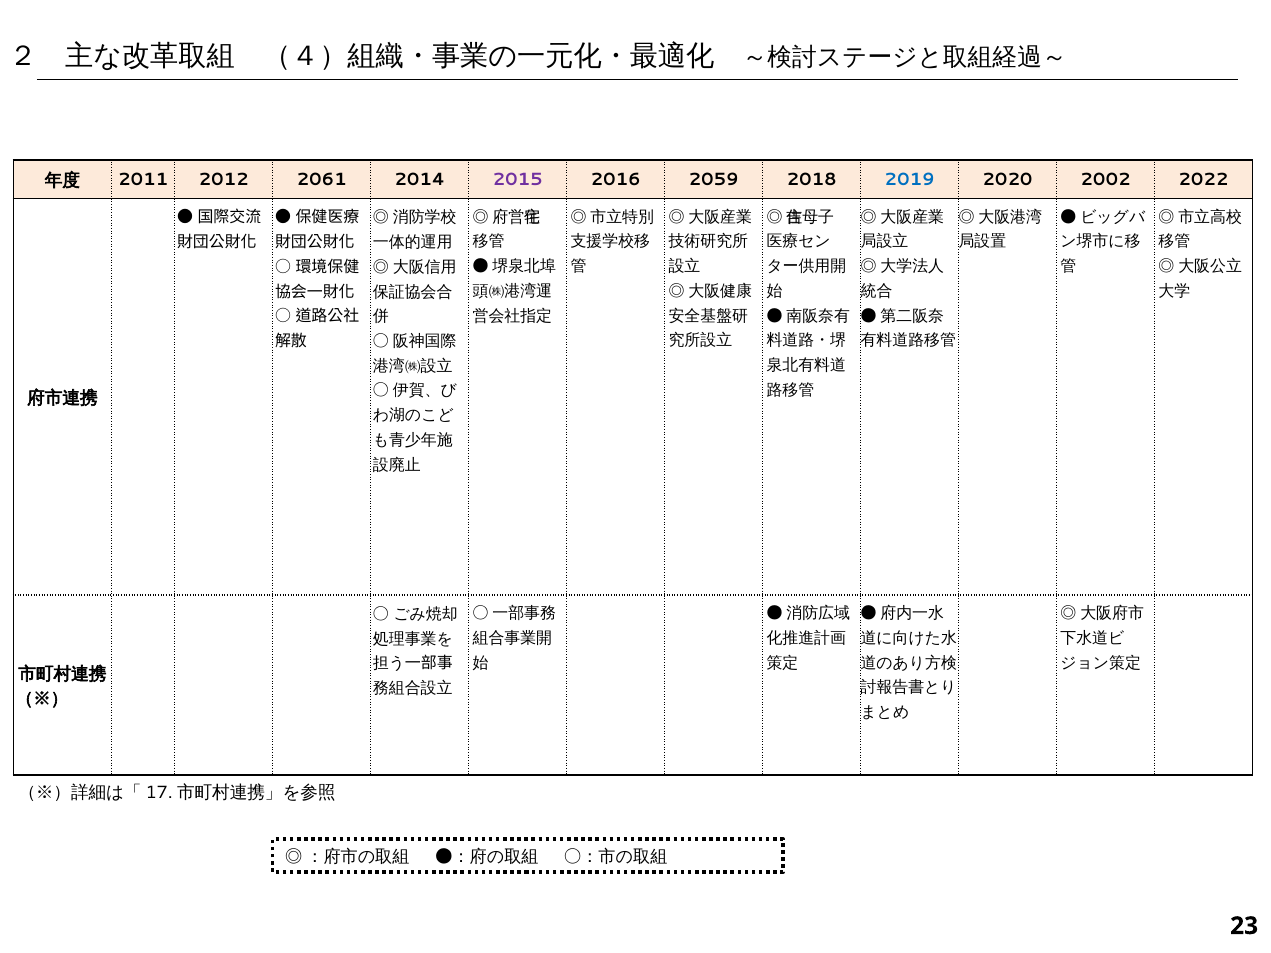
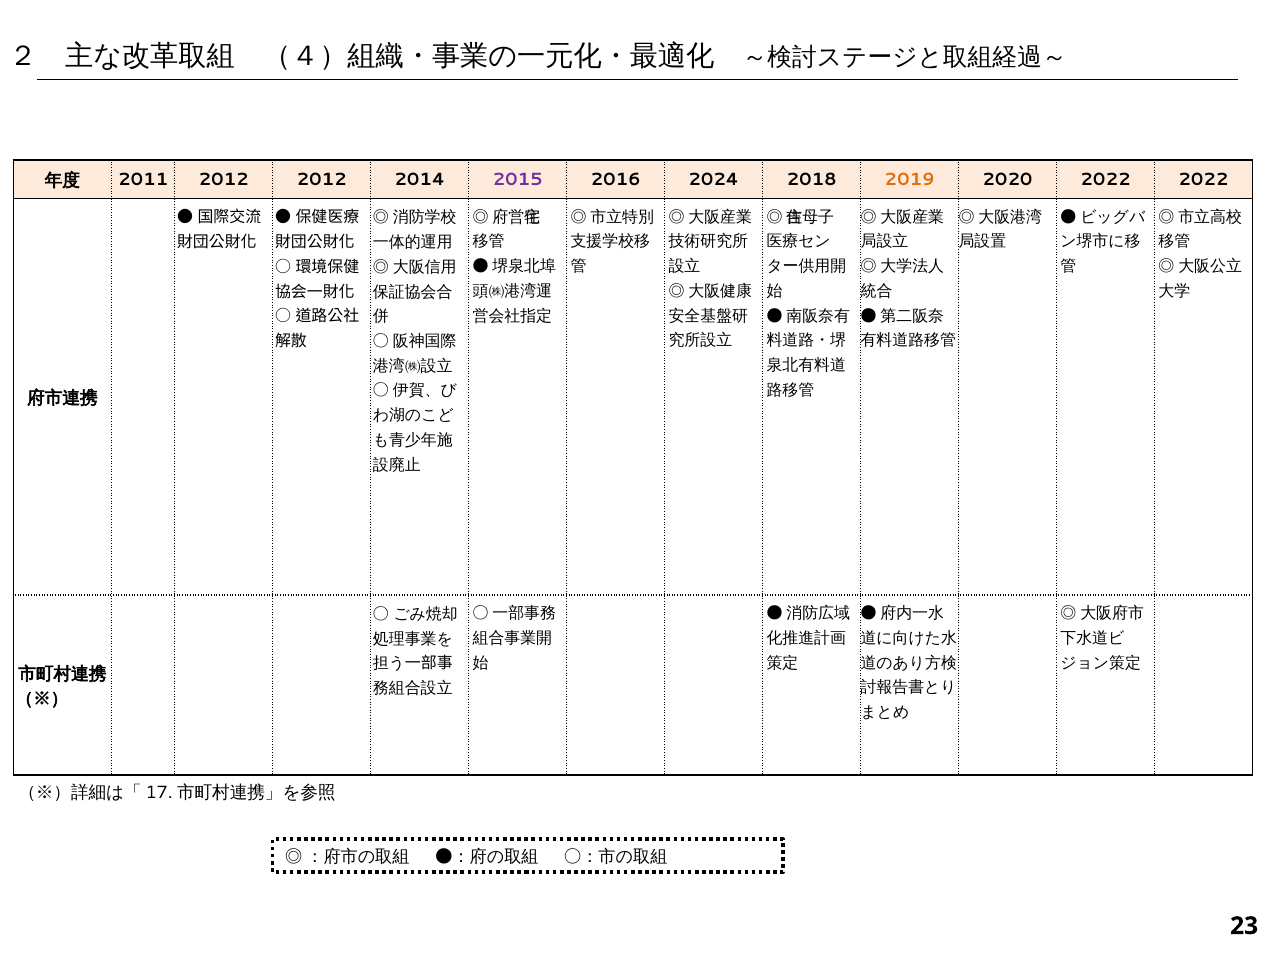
2012 2061: 2061 -> 2012
2059: 2059 -> 2024
2019 colour: blue -> orange
2020 2002: 2002 -> 2022
